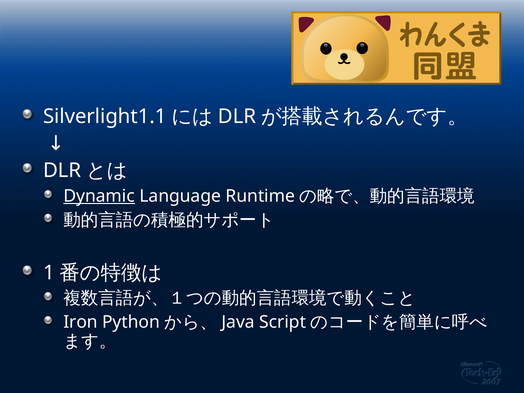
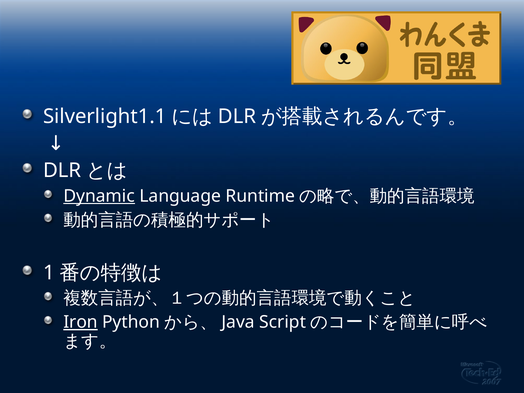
Iron underline: none -> present
